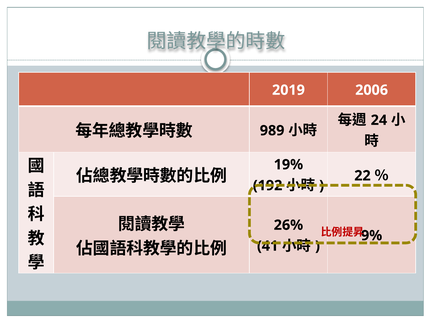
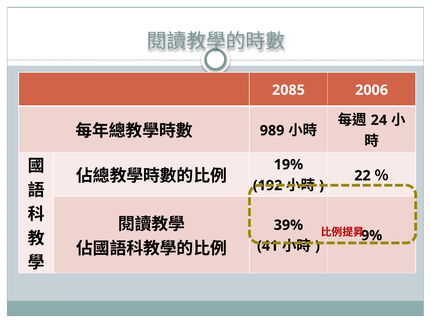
2019: 2019 -> 2085
26%: 26% -> 39%
